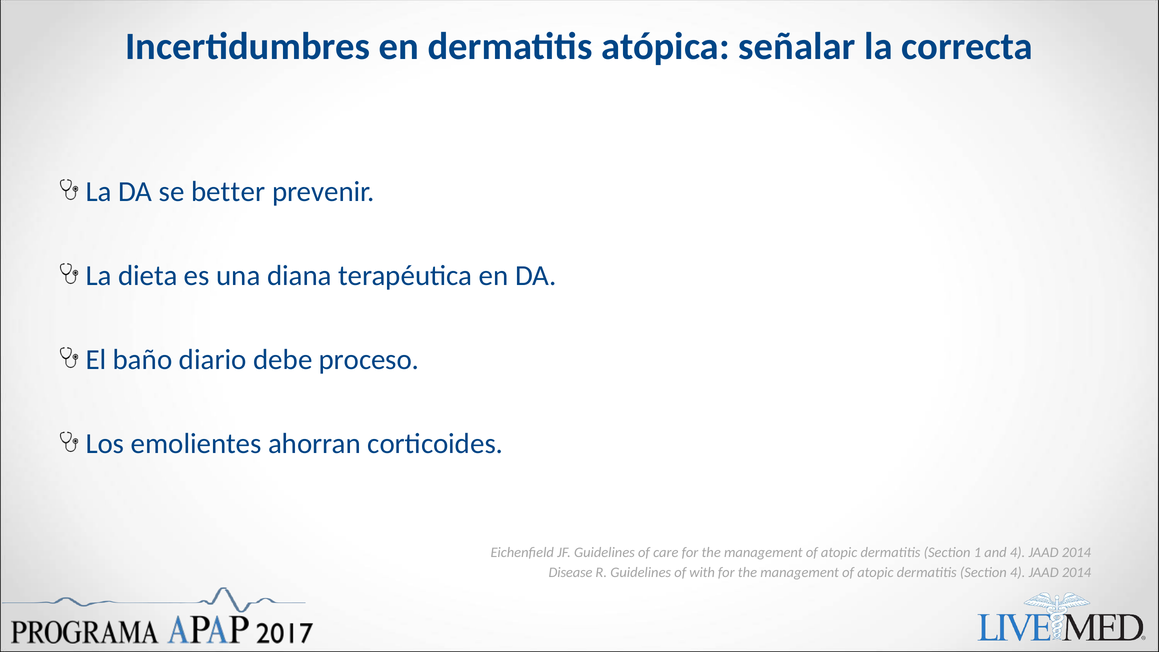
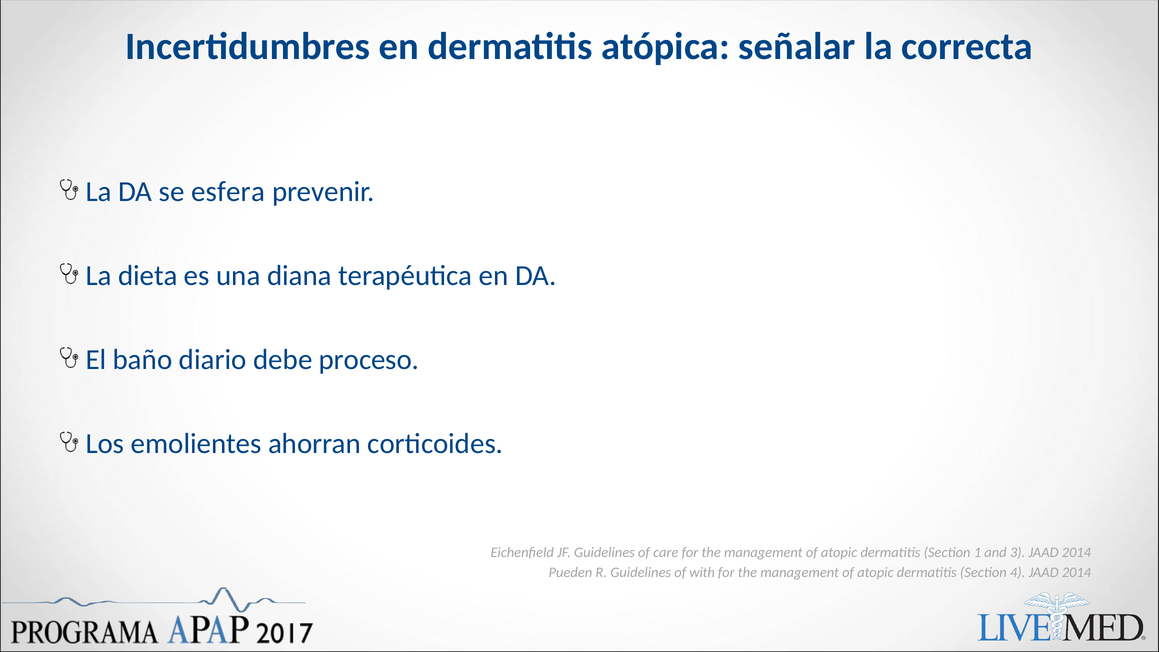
better: better -> esfera
and 4: 4 -> 3
Disease: Disease -> Pueden
